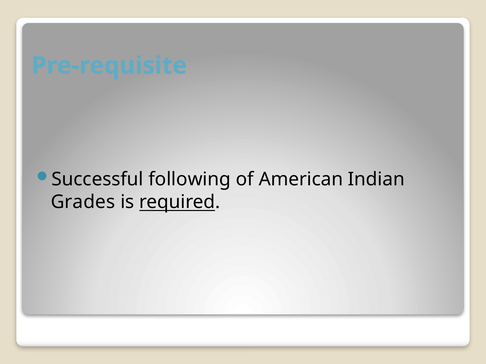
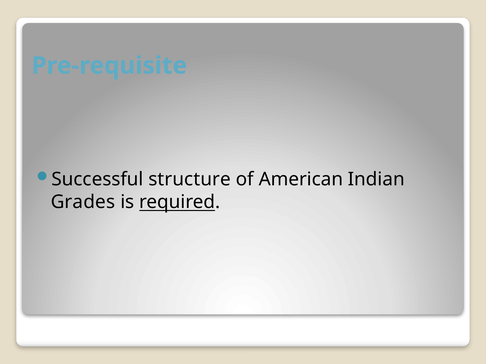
following: following -> structure
